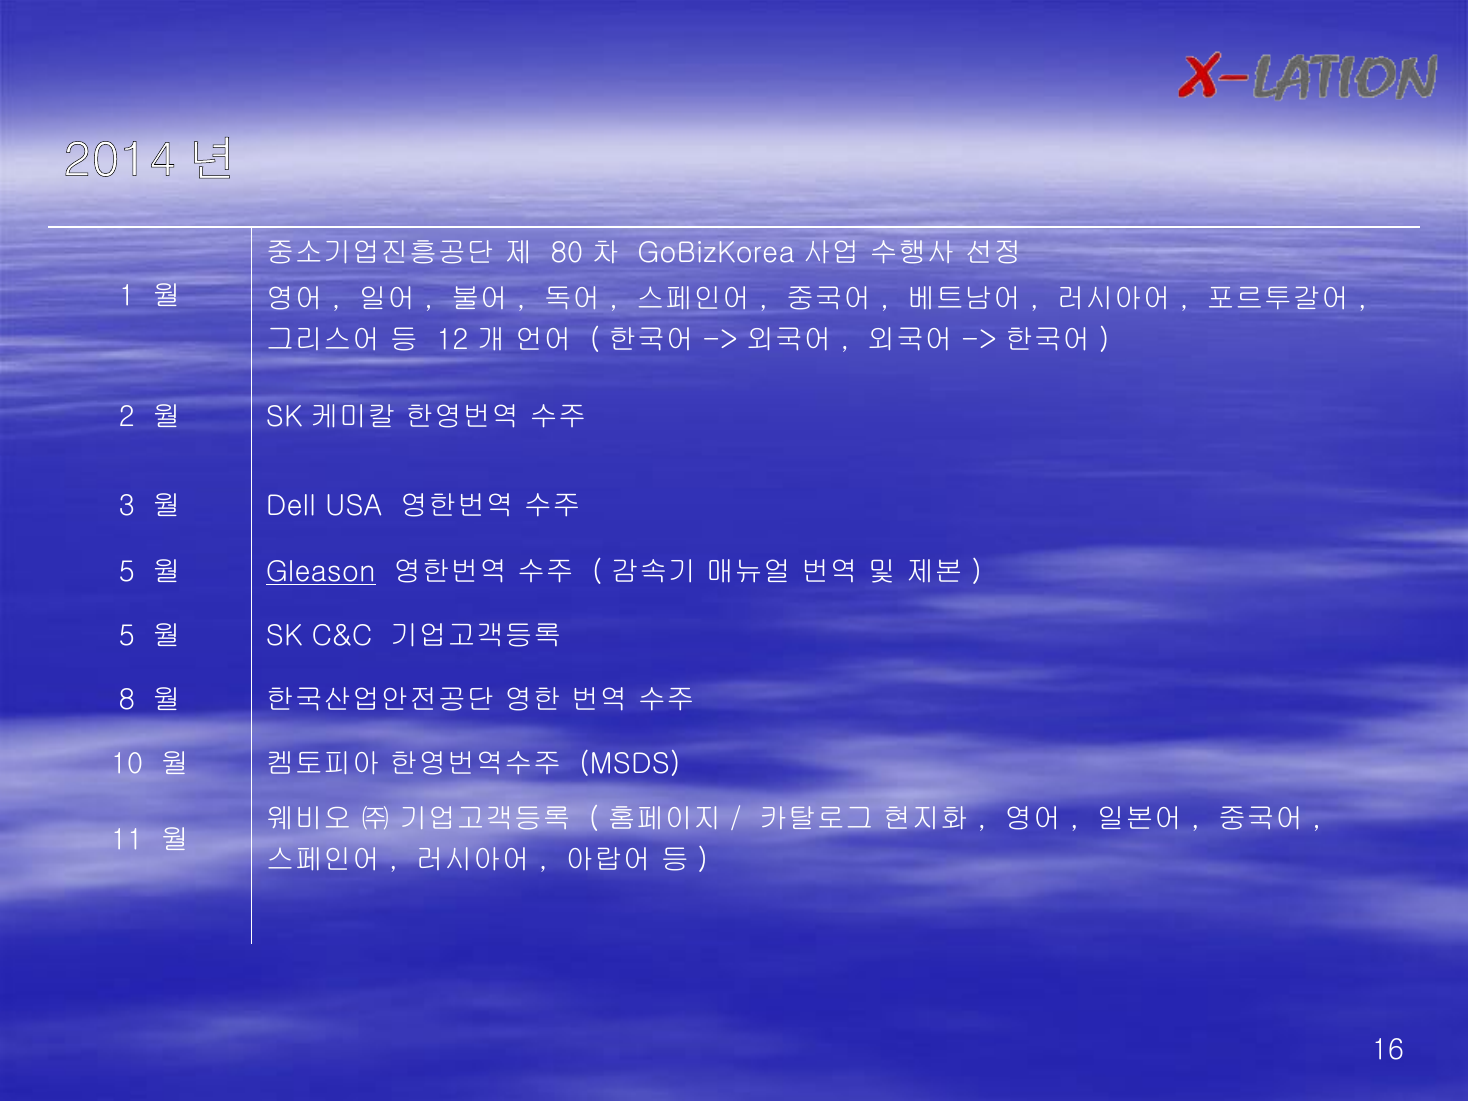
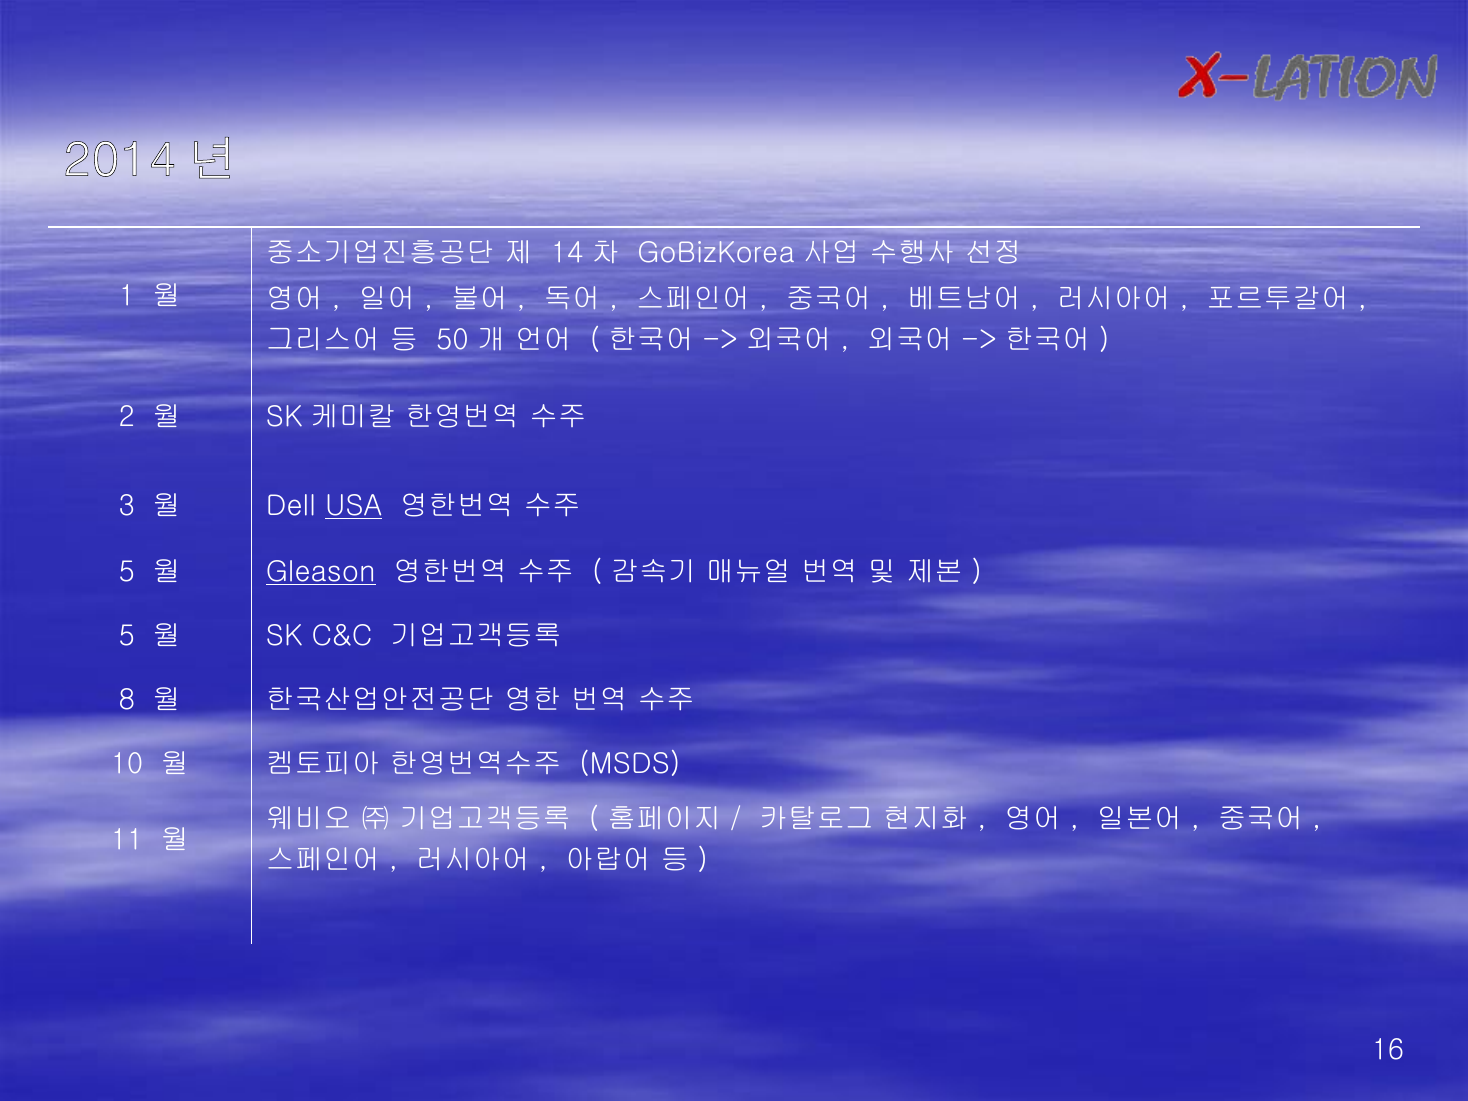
80: 80 -> 14
12: 12 -> 50
USA underline: none -> present
